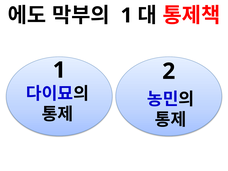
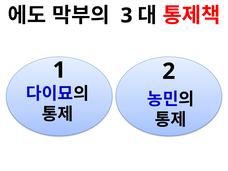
1 at (127, 16): 1 -> 3
